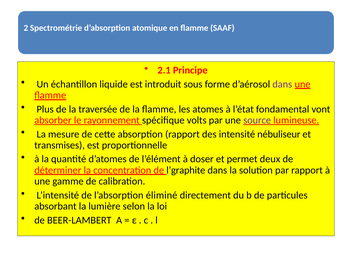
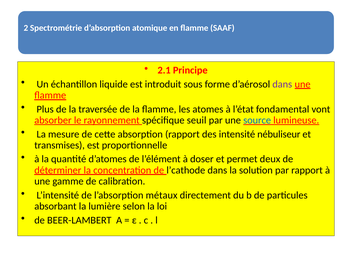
volts: volts -> seuil
source colour: purple -> blue
l’graphite: l’graphite -> l’cathode
éliminé: éliminé -> métaux
